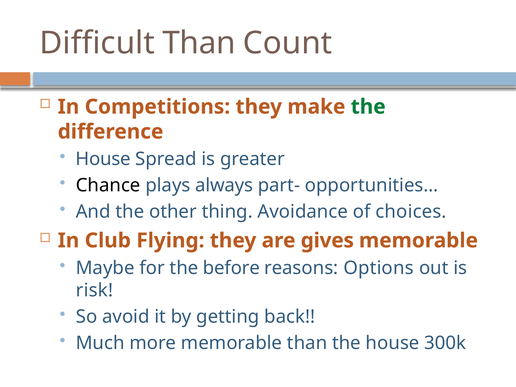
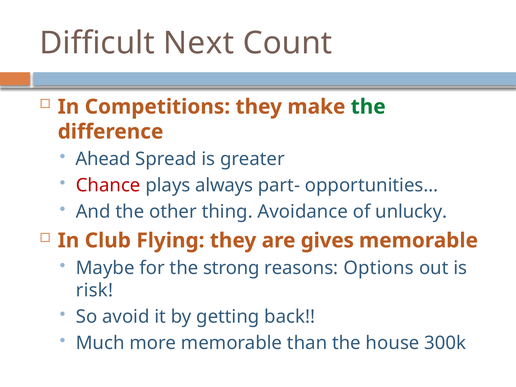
Difficult Than: Than -> Next
House at (103, 159): House -> Ahead
Chance colour: black -> red
choices: choices -> unlucky
before: before -> strong
